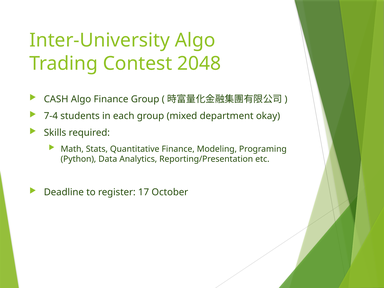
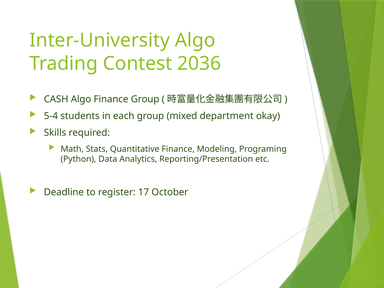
2048: 2048 -> 2036
7-4: 7-4 -> 5-4
